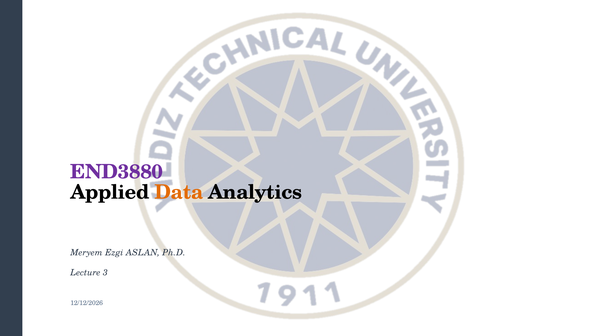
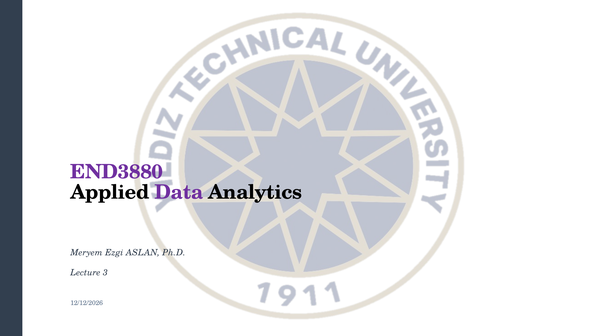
Data colour: orange -> purple
